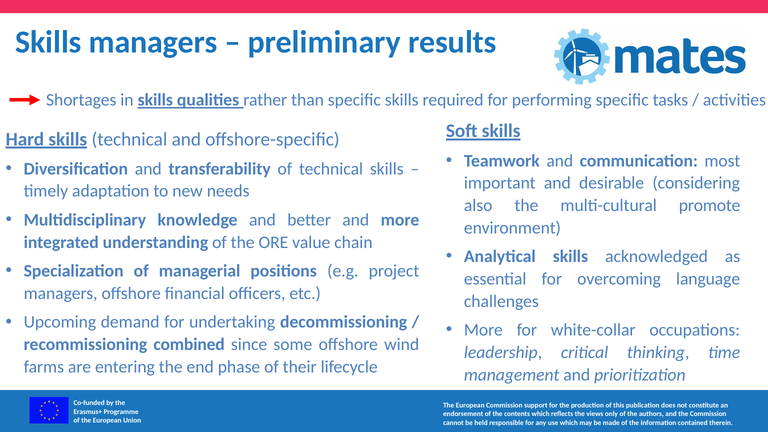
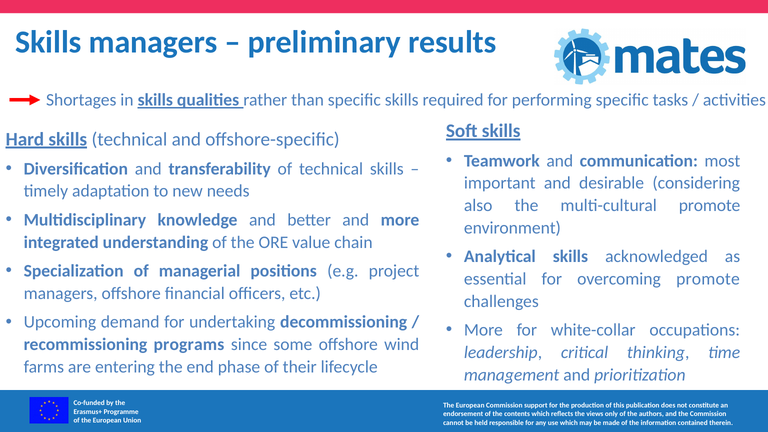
overcoming language: language -> promote
combined: combined -> programs
